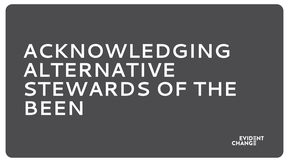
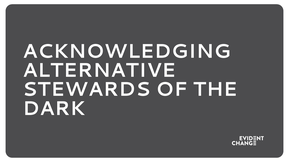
BEEN: BEEN -> DARK
